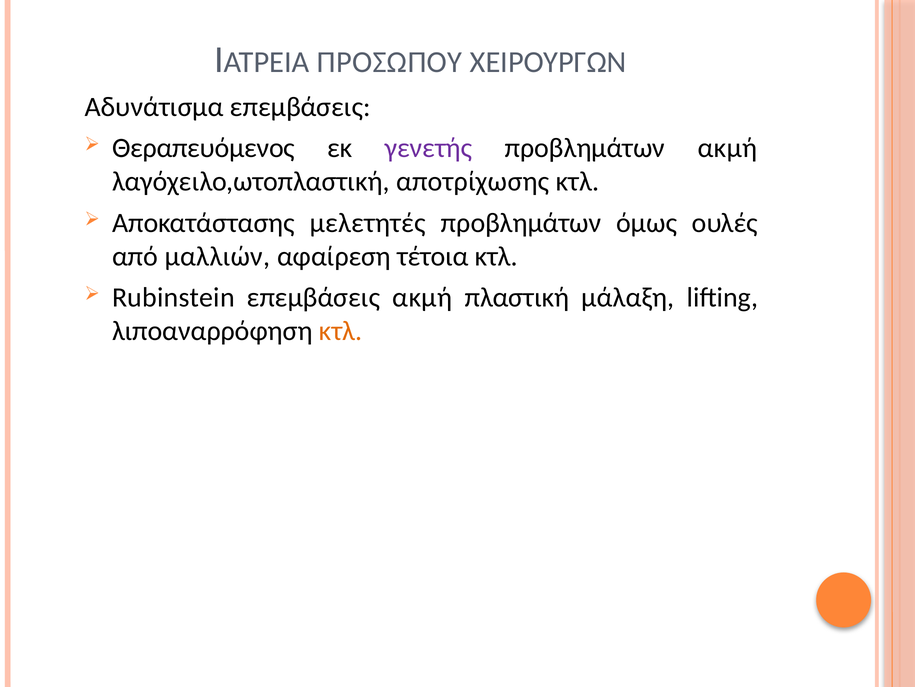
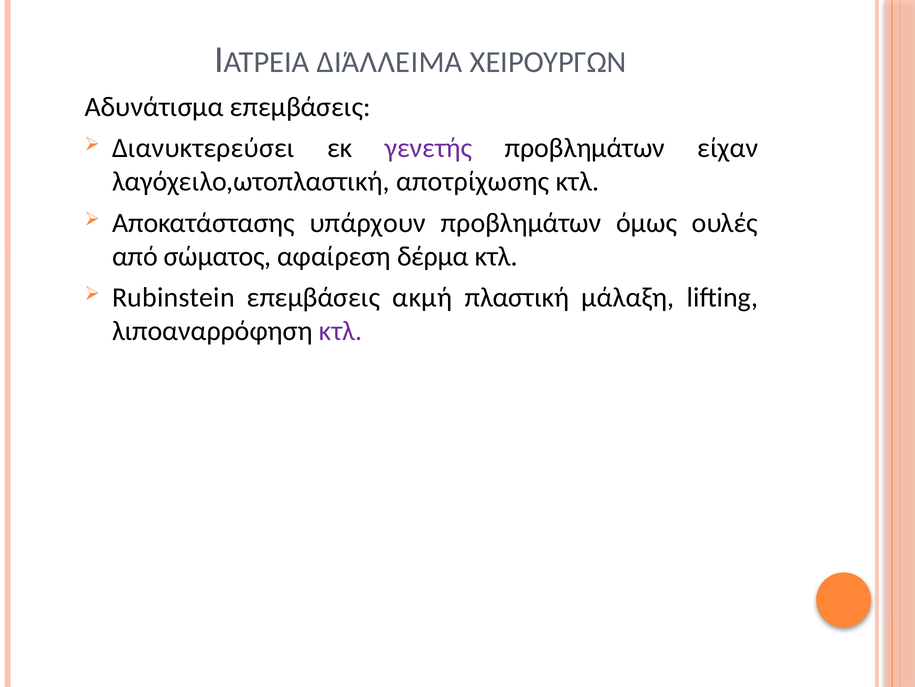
ΠΡΟΣΩΠΟΥ: ΠΡΟΣΩΠΟΥ -> ΔΙΆΛΛΕΙΜΑ
Θεραπευόμενος: Θεραπευόμενος -> Διανυκτερεύσει
προβλημάτων ακμή: ακμή -> είχαν
μελετητές: μελετητές -> υπάρχουν
μαλλιών: μαλλιών -> σώματος
τέτοια: τέτοια -> δέρμα
κτλ at (341, 331) colour: orange -> purple
